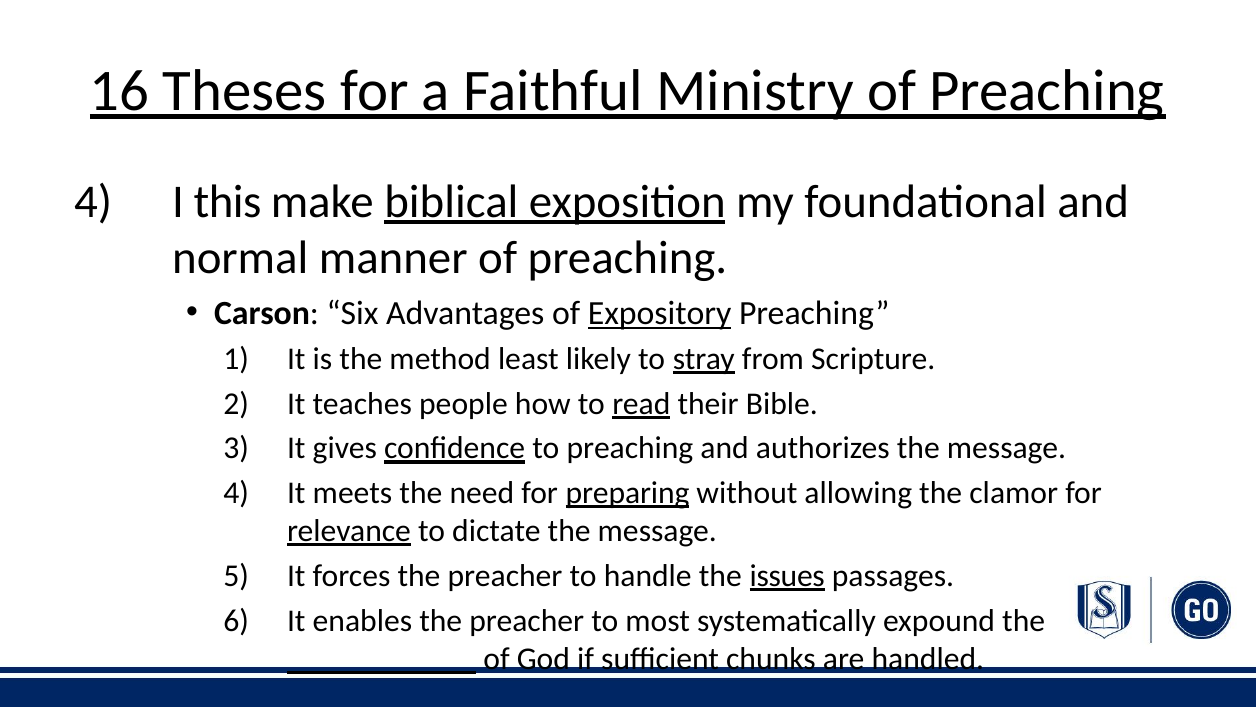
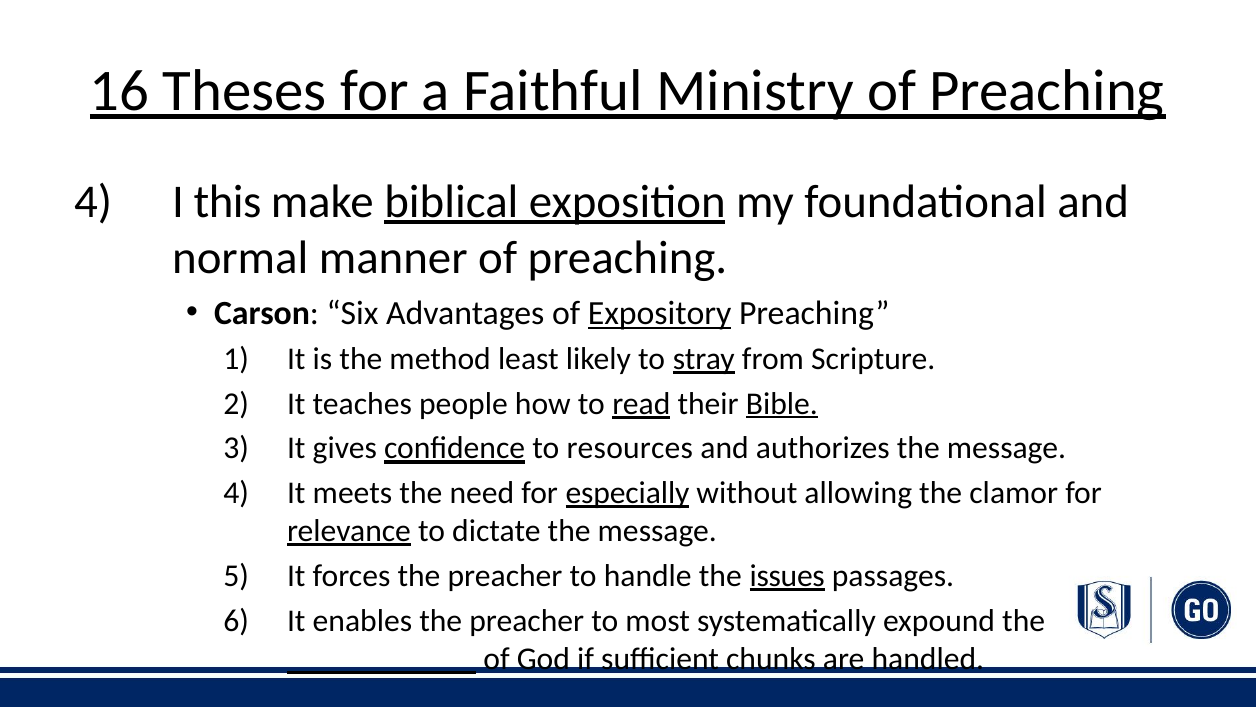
Bible underline: none -> present
to preaching: preaching -> resources
preparing: preparing -> especially
